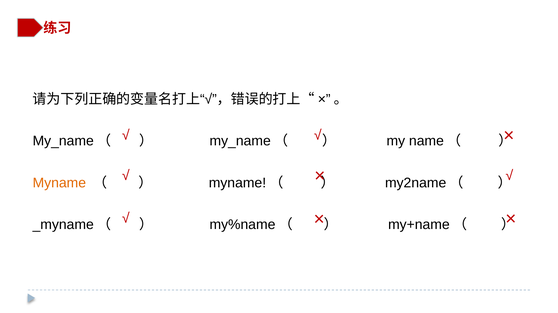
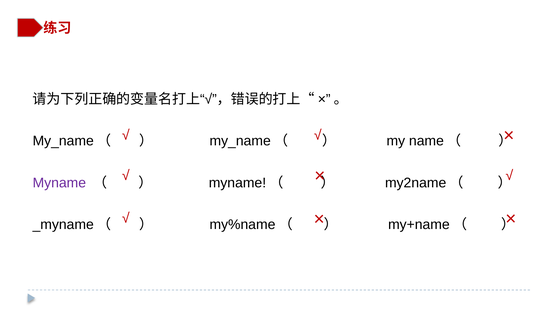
Myname colour: orange -> purple
